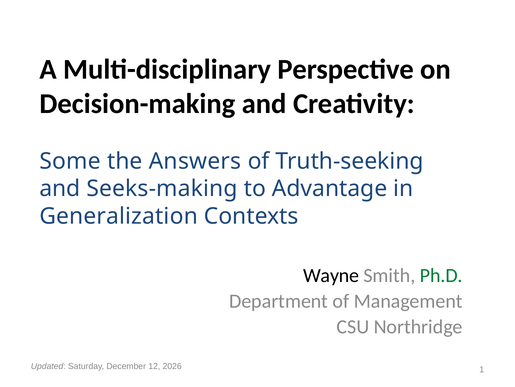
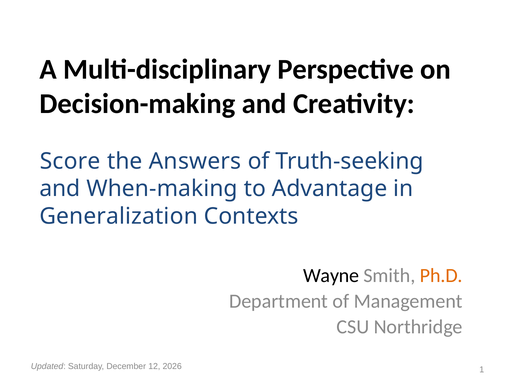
Some: Some -> Score
Seeks-making: Seeks-making -> When-making
Ph.D colour: green -> orange
